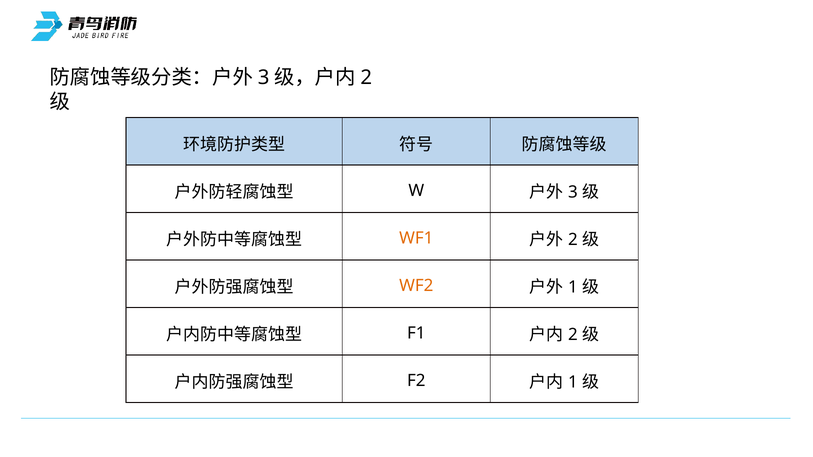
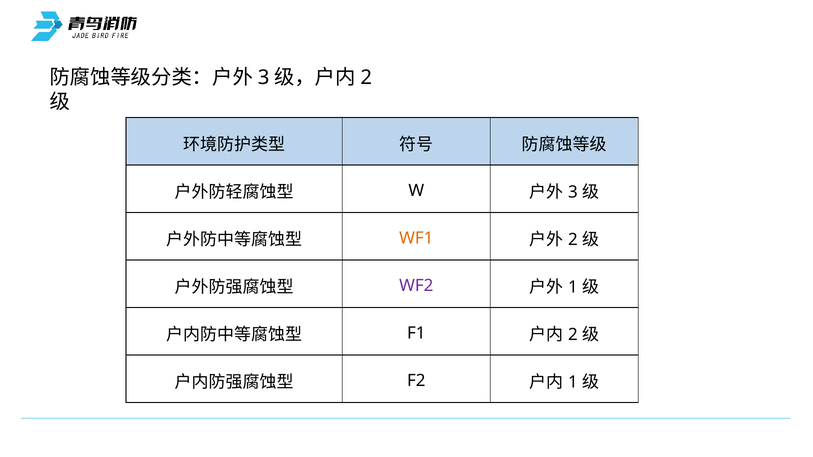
WF2 colour: orange -> purple
